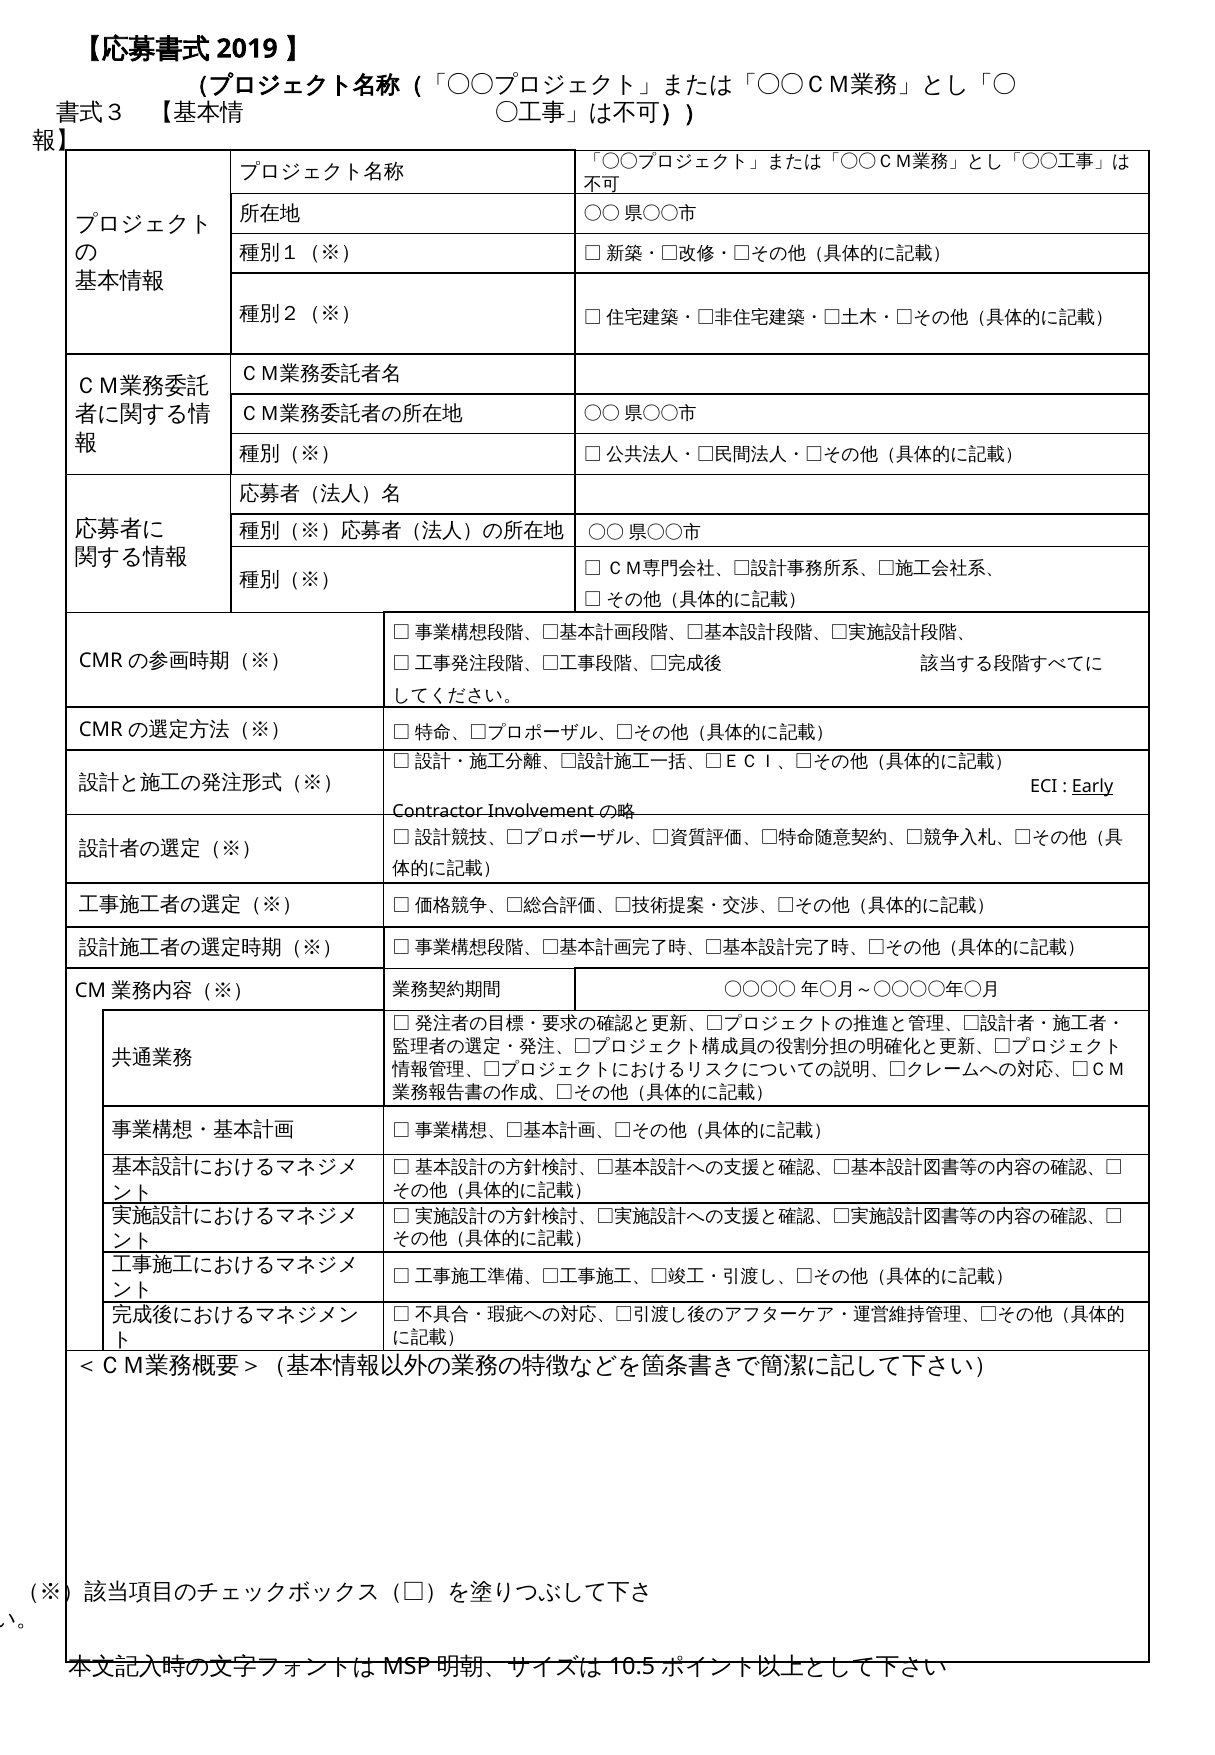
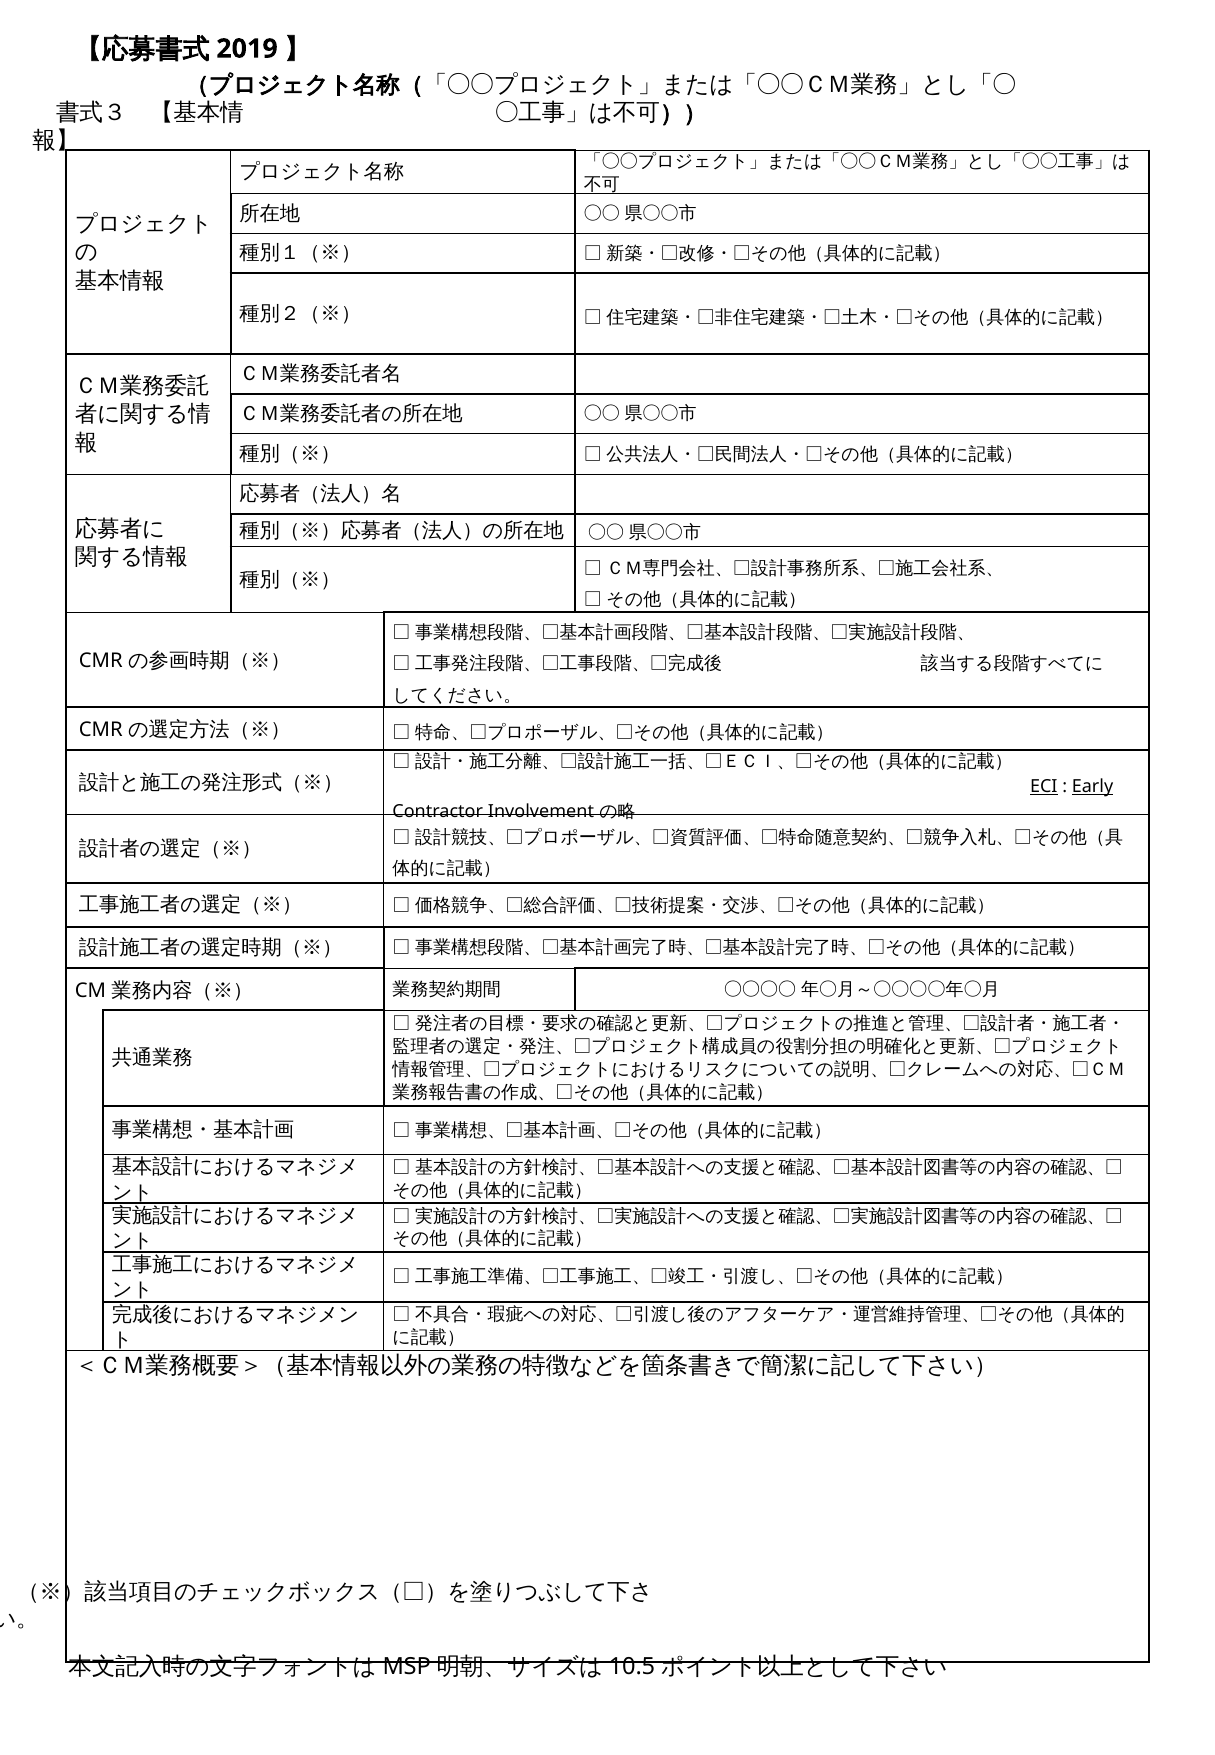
ECI underline: none -> present
